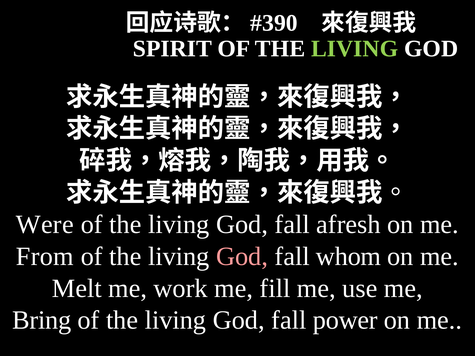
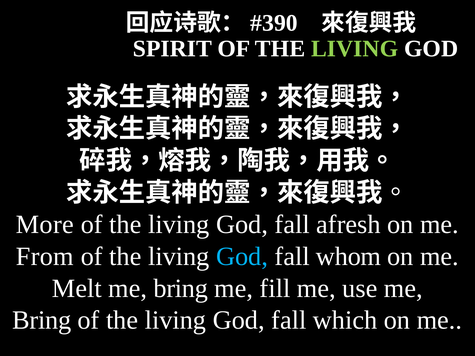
Were: Were -> More
God at (242, 257) colour: pink -> light blue
Melt me work: work -> bring
power: power -> which
